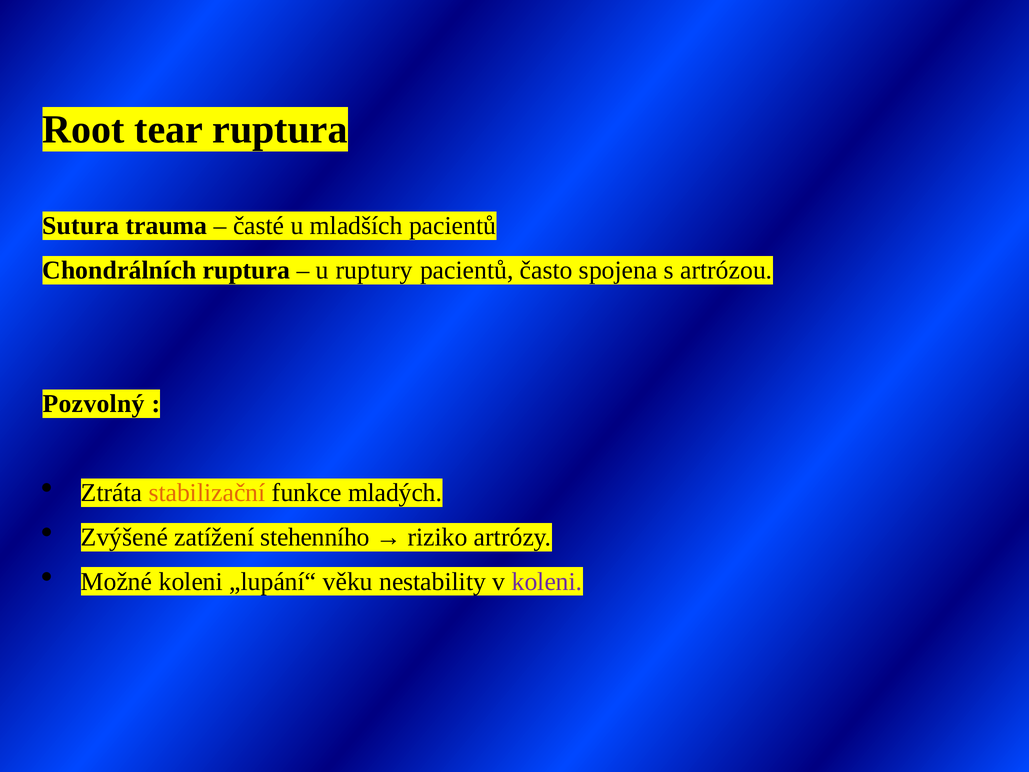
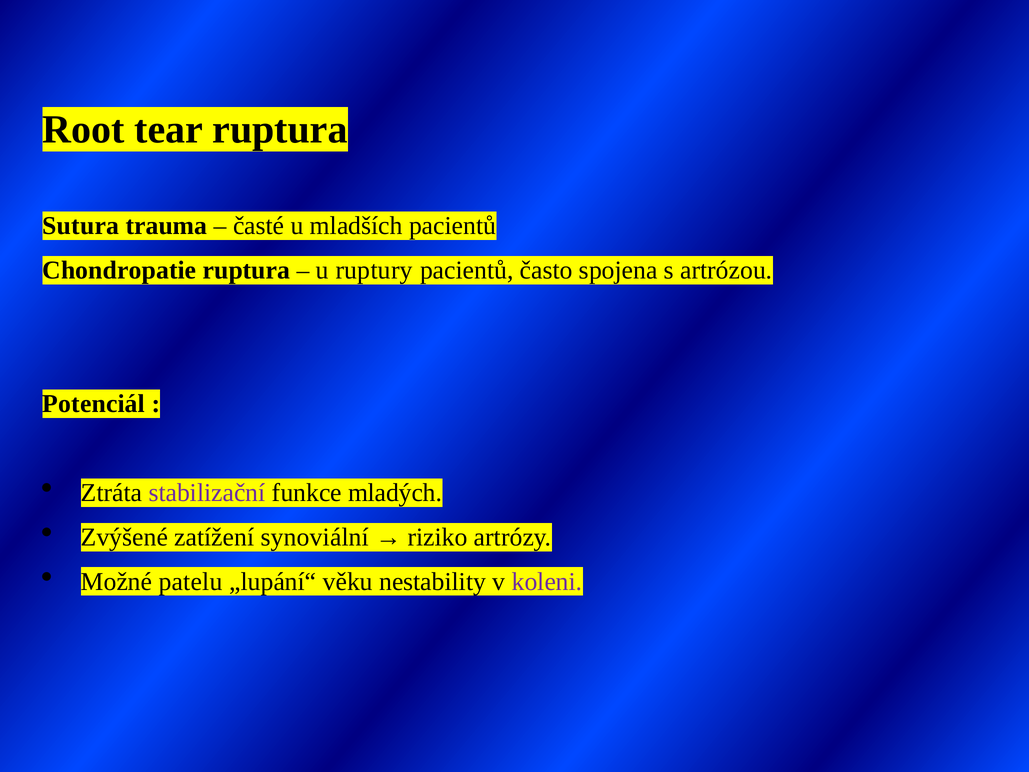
Chondrálních: Chondrálních -> Chondropatie
Pozvolný: Pozvolný -> Potenciál
stabilizační colour: orange -> purple
stehenního: stehenního -> synoviální
Možné koleni: koleni -> patelu
